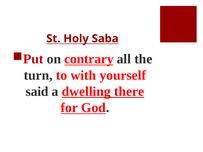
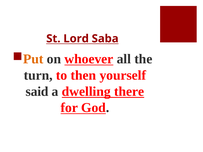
Holy: Holy -> Lord
Put colour: red -> orange
contrary: contrary -> whoever
with: with -> then
